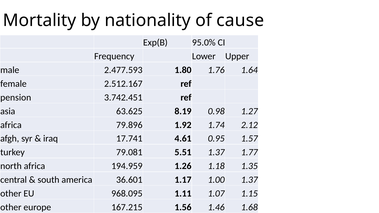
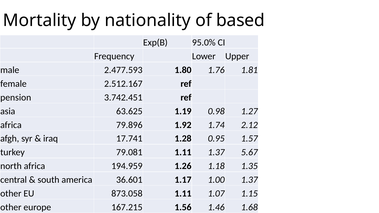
cause: cause -> based
1.64: 1.64 -> 1.81
8.19: 8.19 -> 1.19
4.61: 4.61 -> 1.28
79.081 5.51: 5.51 -> 1.11
1.77: 1.77 -> 5.67
968.095: 968.095 -> 873.058
